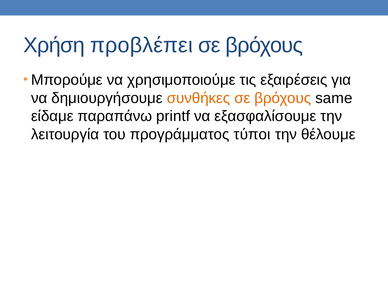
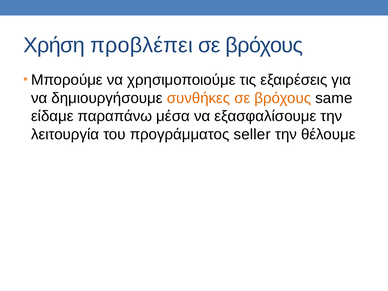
printf: printf -> μέσα
τύποι: τύποι -> seller
